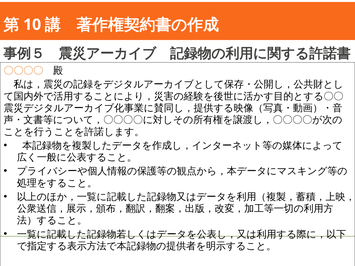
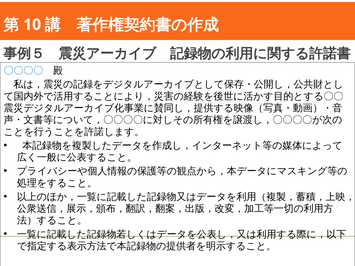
〇〇〇〇 colour: orange -> blue
